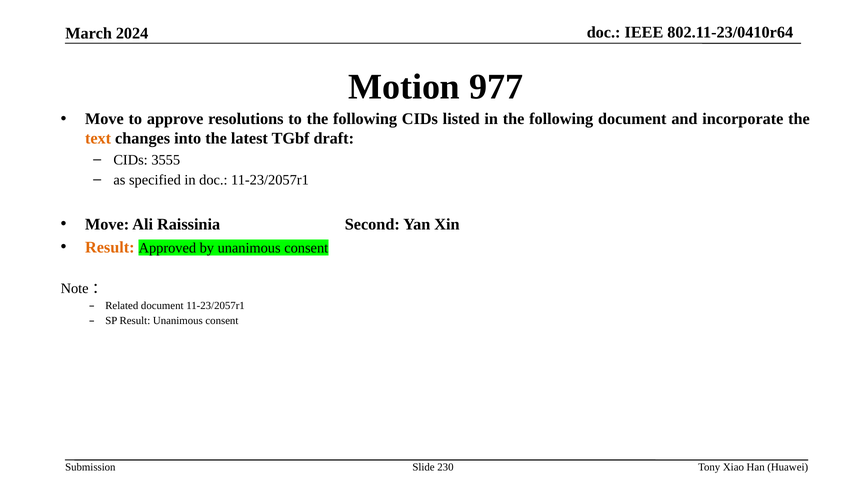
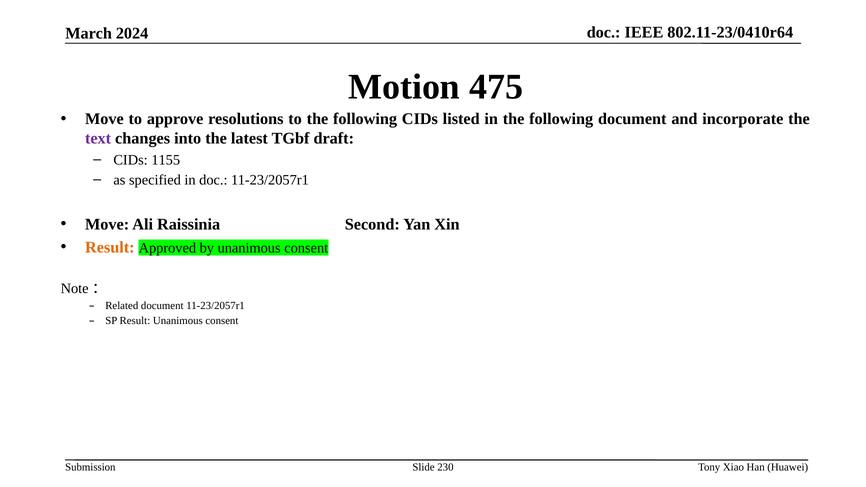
977: 977 -> 475
text colour: orange -> purple
3555: 3555 -> 1155
